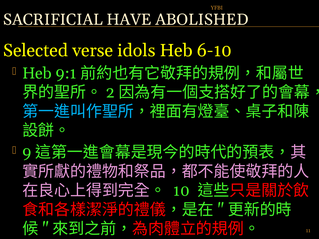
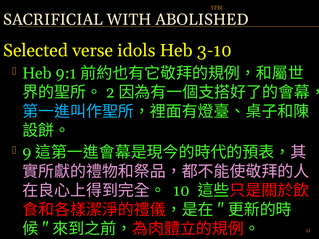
HAVE: HAVE -> WITH
6-10: 6-10 -> 3-10
